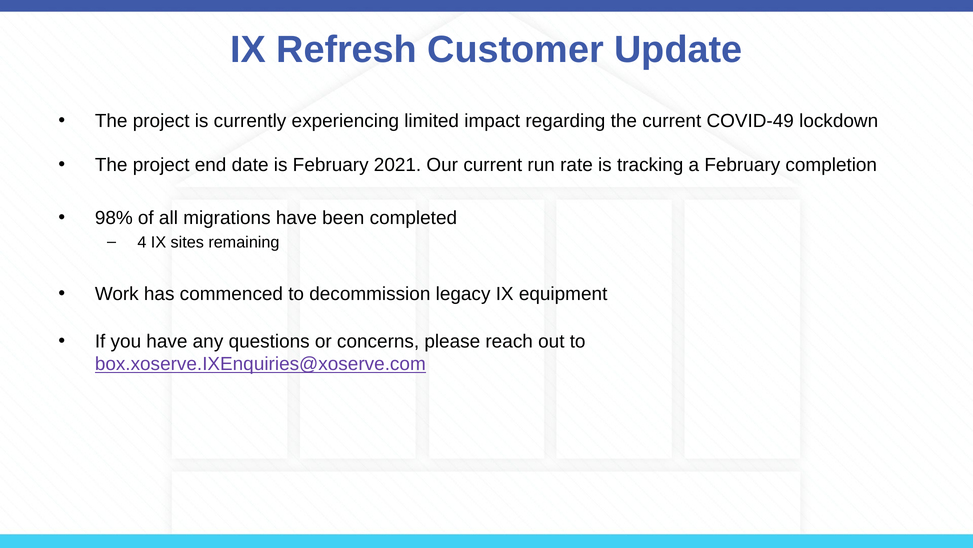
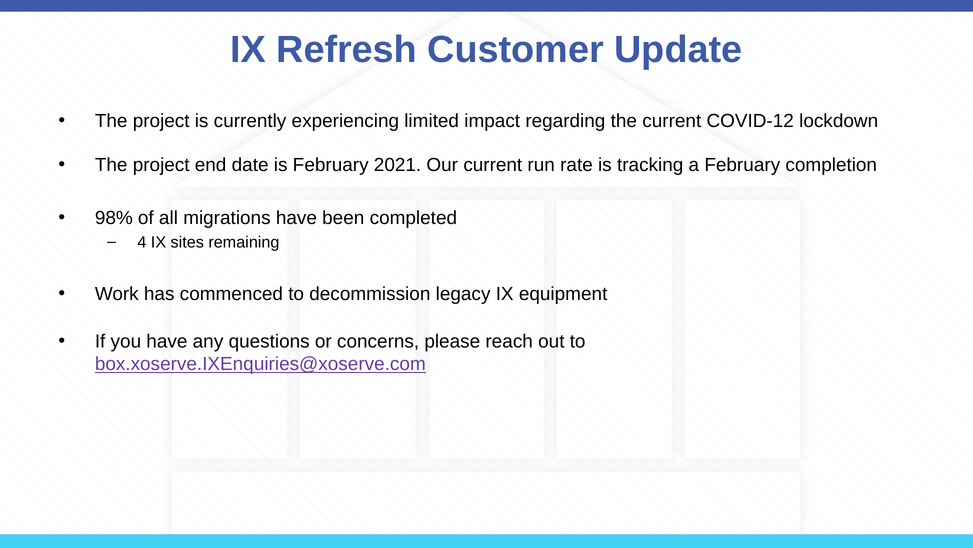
COVID-49: COVID-49 -> COVID-12
